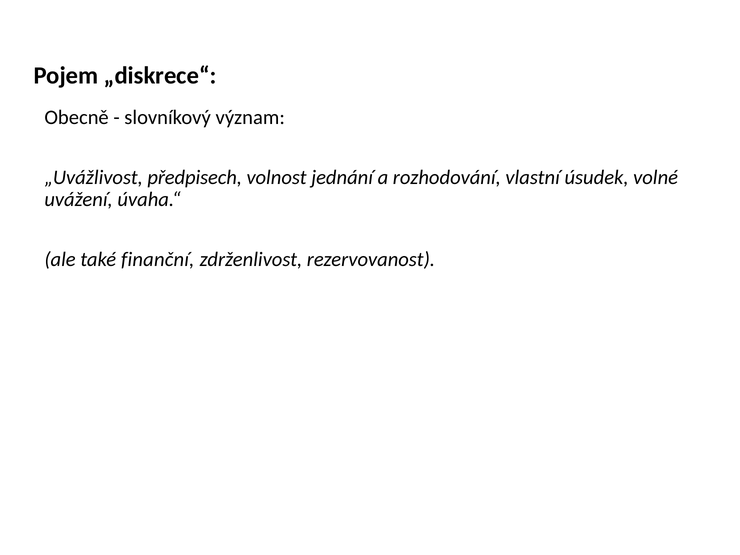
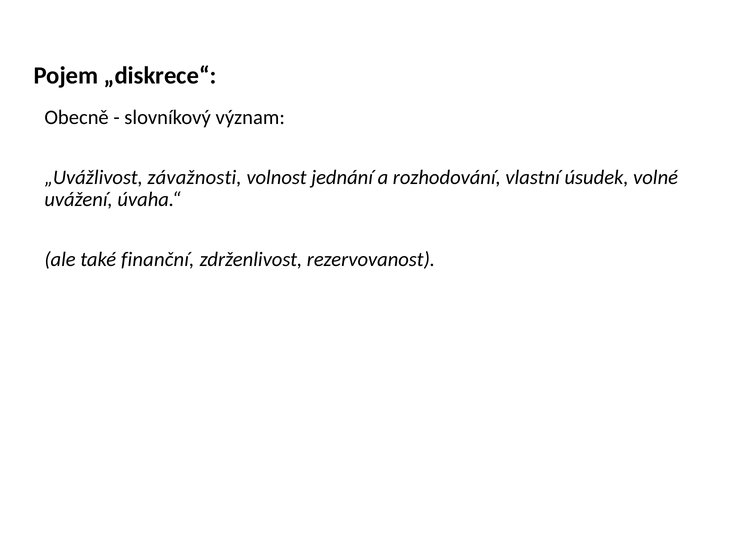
předpisech: předpisech -> závažnosti
